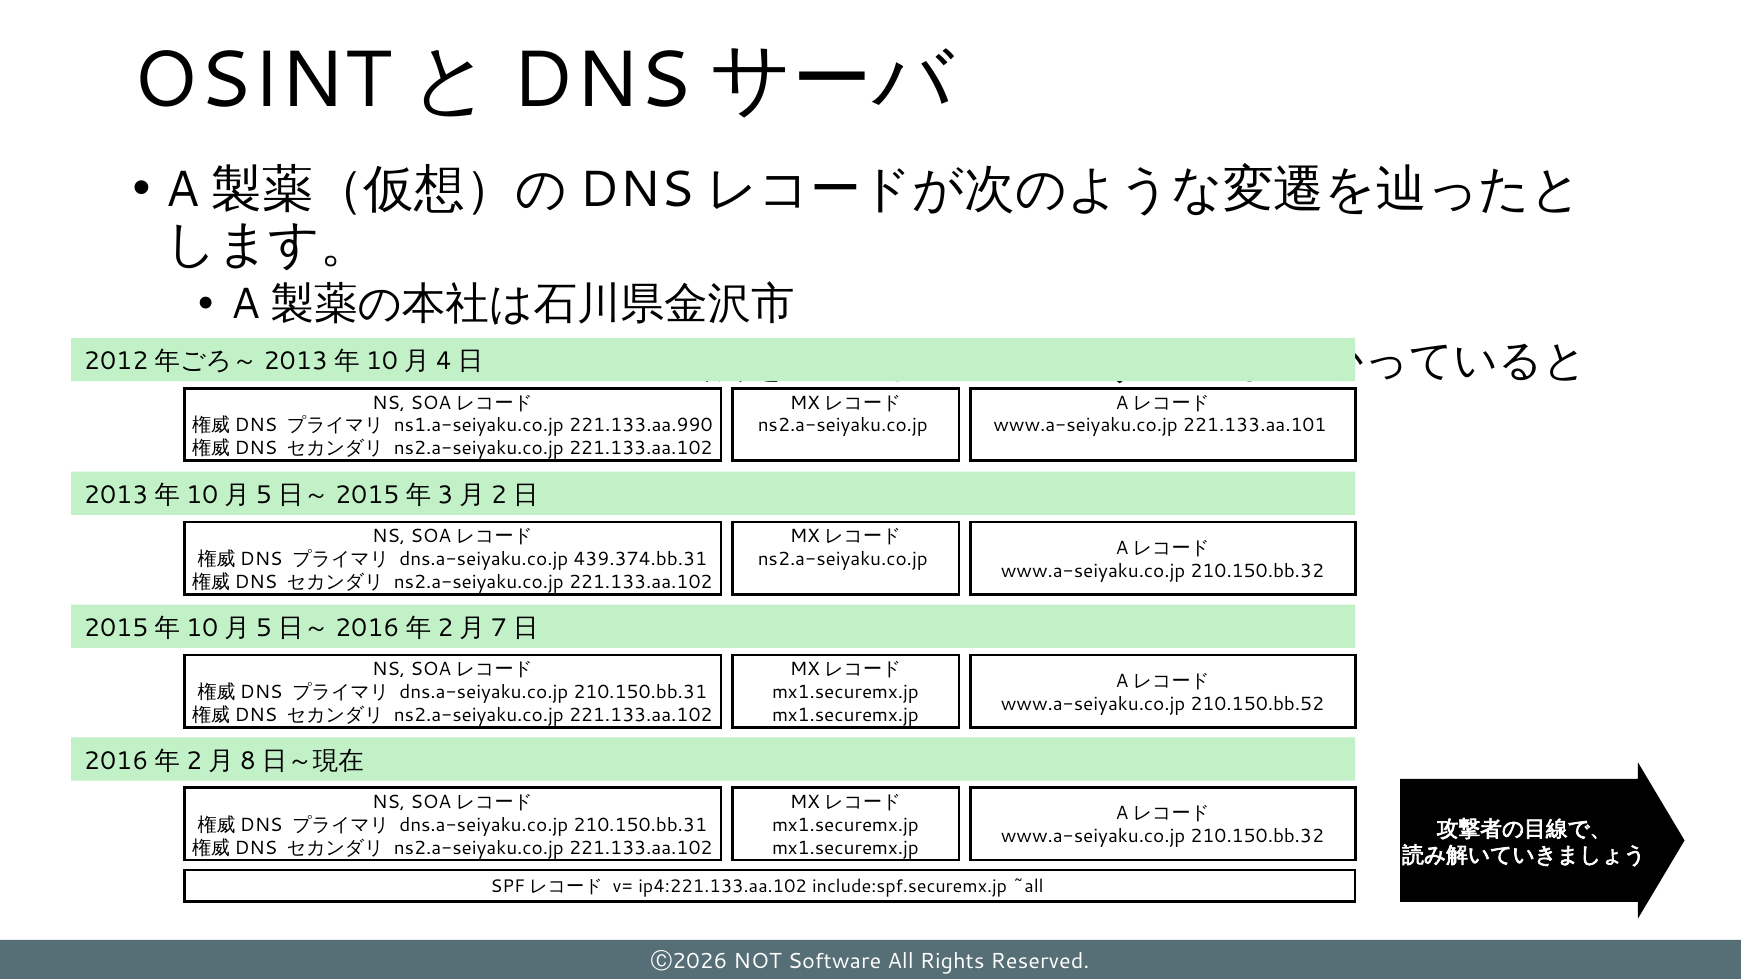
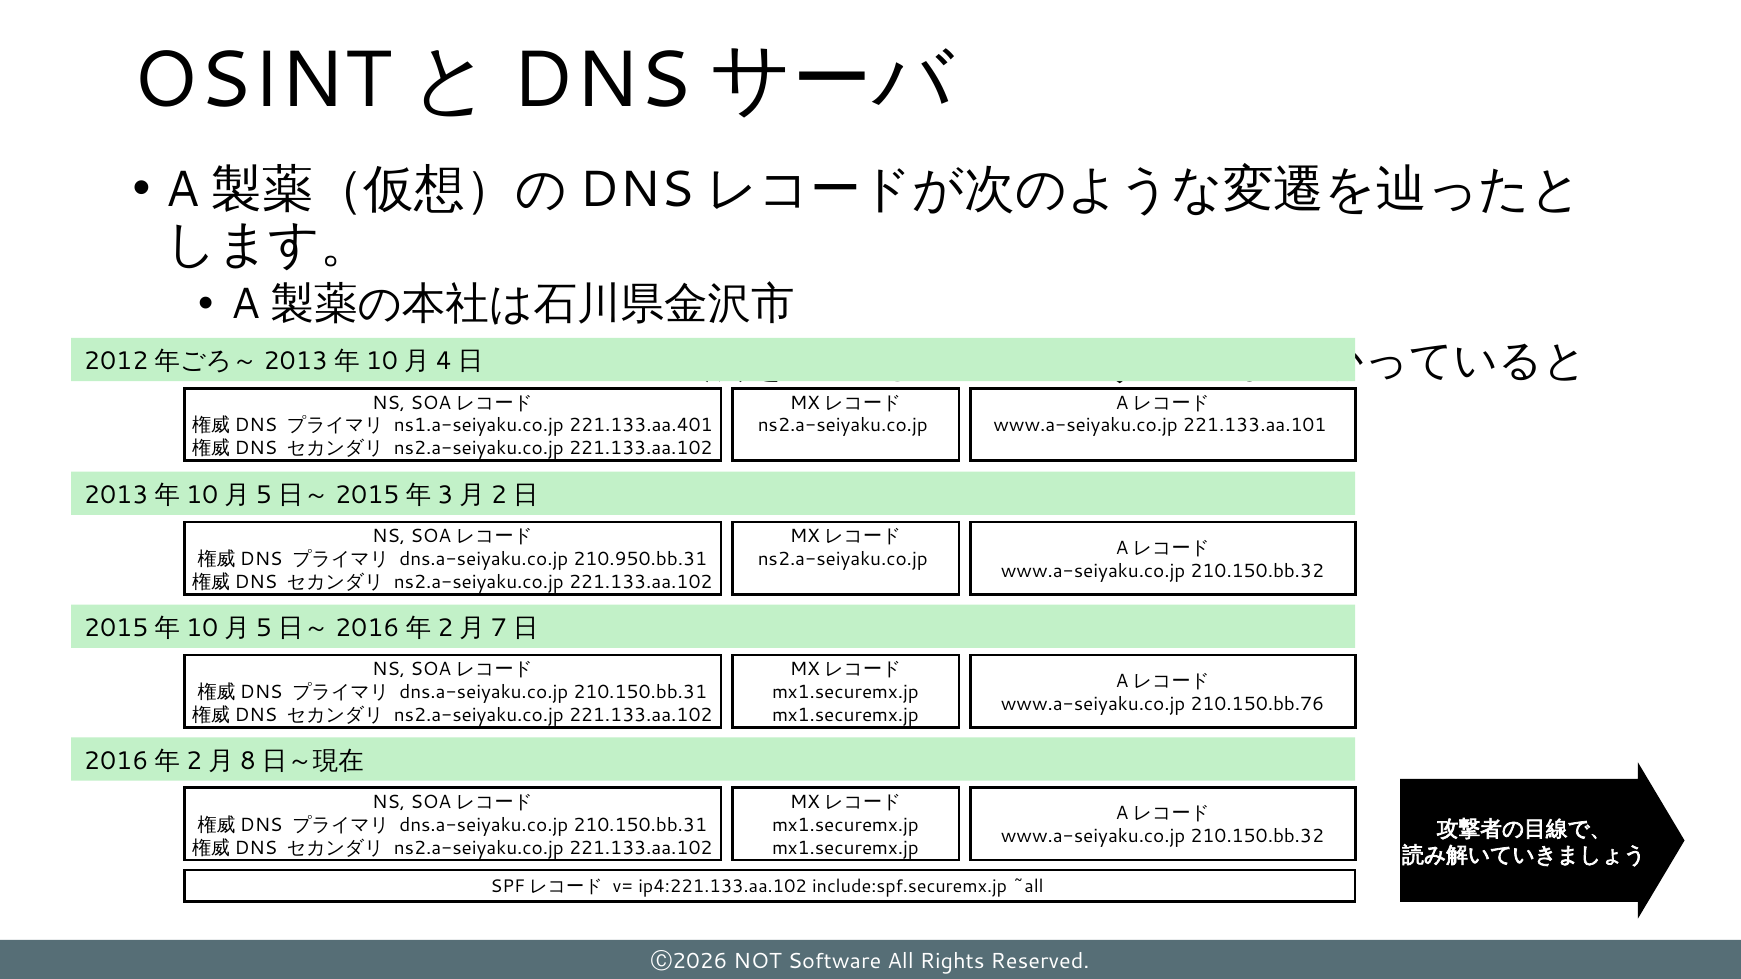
221.133.aa.990: 221.133.aa.990 -> 221.133.aa.401
439.374.bb.31: 439.374.bb.31 -> 210.950.bb.31
210.150.bb.52: 210.150.bb.52 -> 210.150.bb.76
